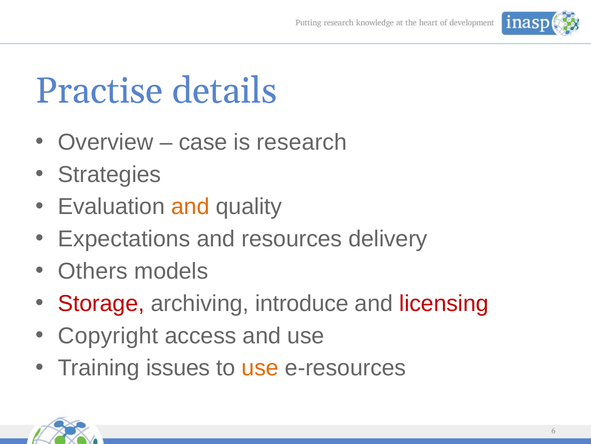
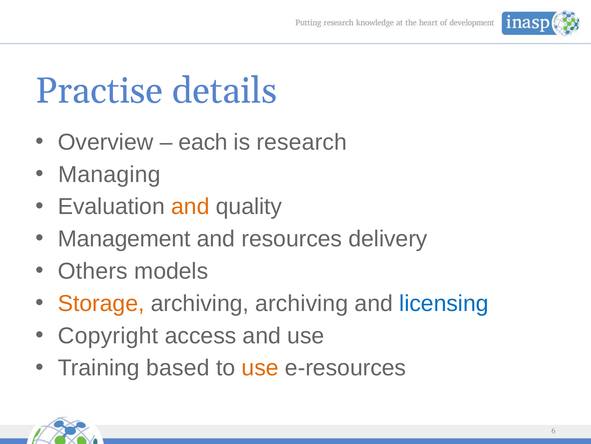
case: case -> each
Strategies: Strategies -> Managing
Expectations: Expectations -> Management
Storage colour: red -> orange
archiving introduce: introduce -> archiving
licensing colour: red -> blue
issues: issues -> based
